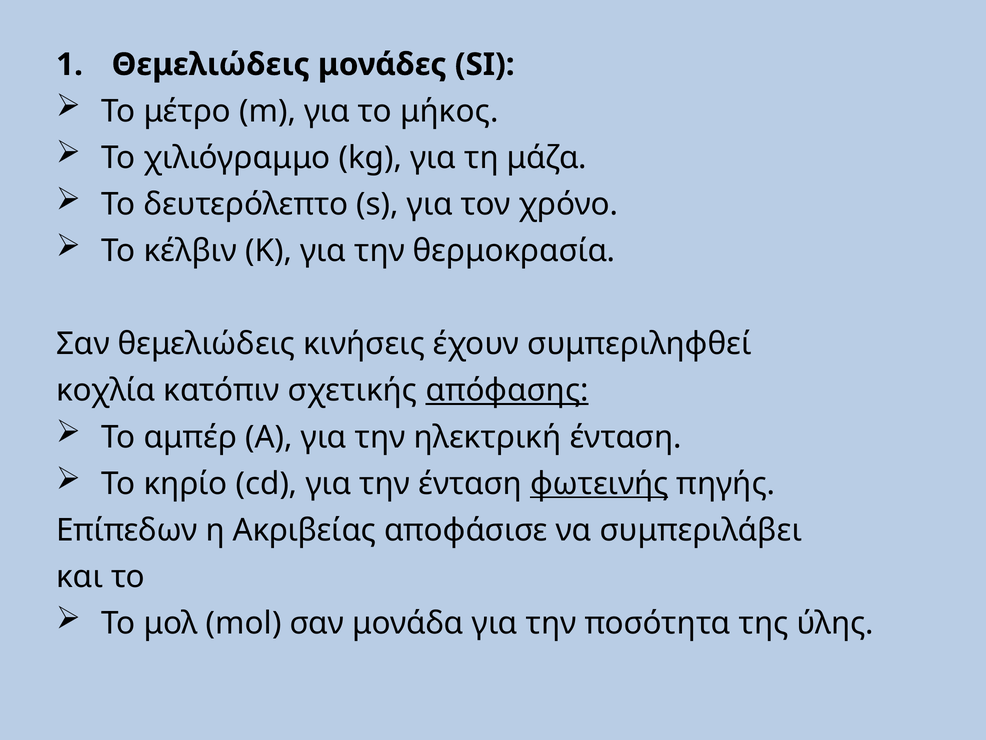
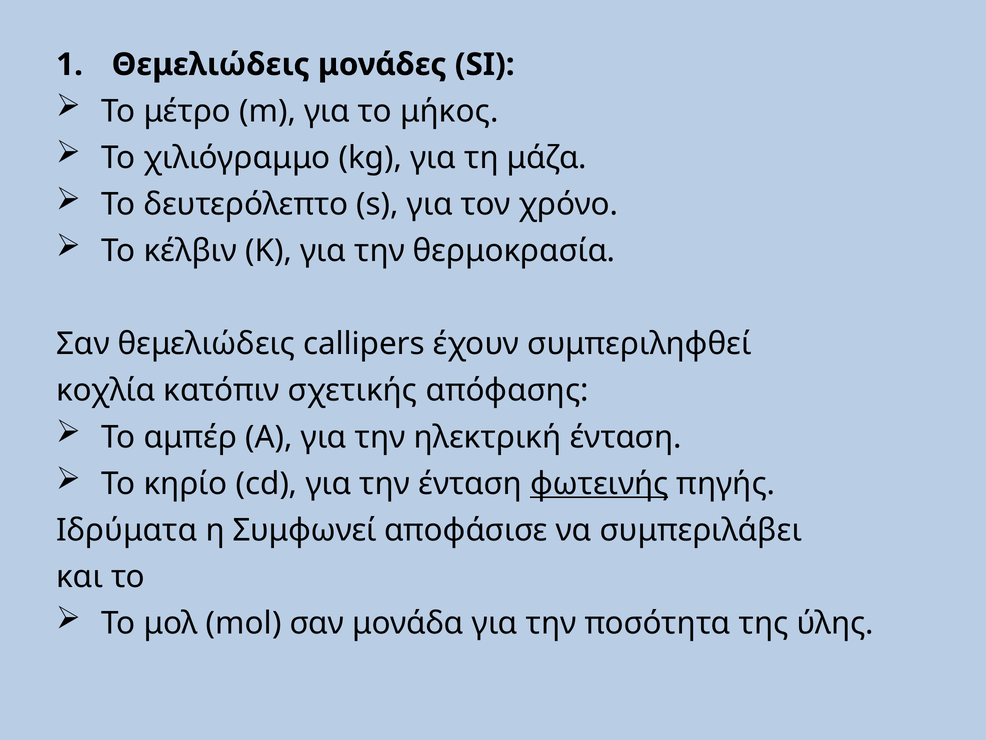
κινήσεις: κινήσεις -> callipers
απόφασης underline: present -> none
Επίπεδων: Επίπεδων -> Ιδρύματα
Ακριβείας: Ακριβείας -> Συμφωνεί
